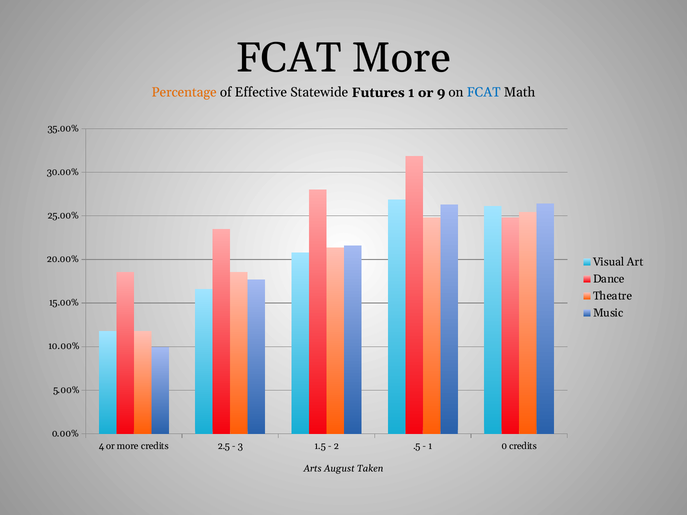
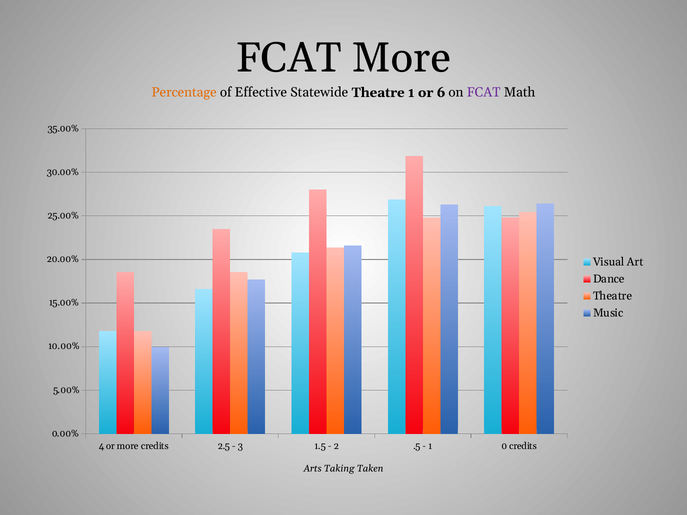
Statewide Futures: Futures -> Theatre
9: 9 -> 6
FCAT at (484, 93) colour: blue -> purple
August: August -> Taking
